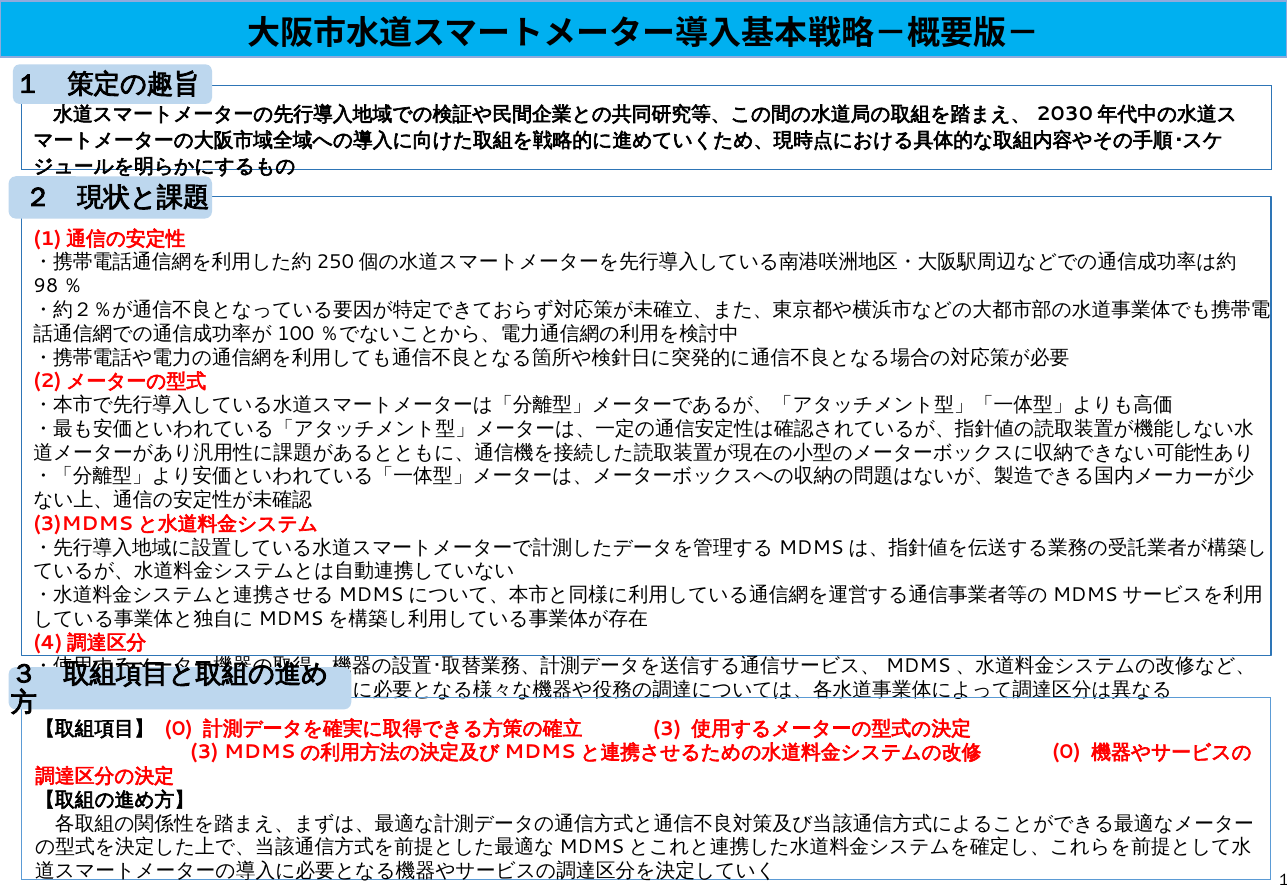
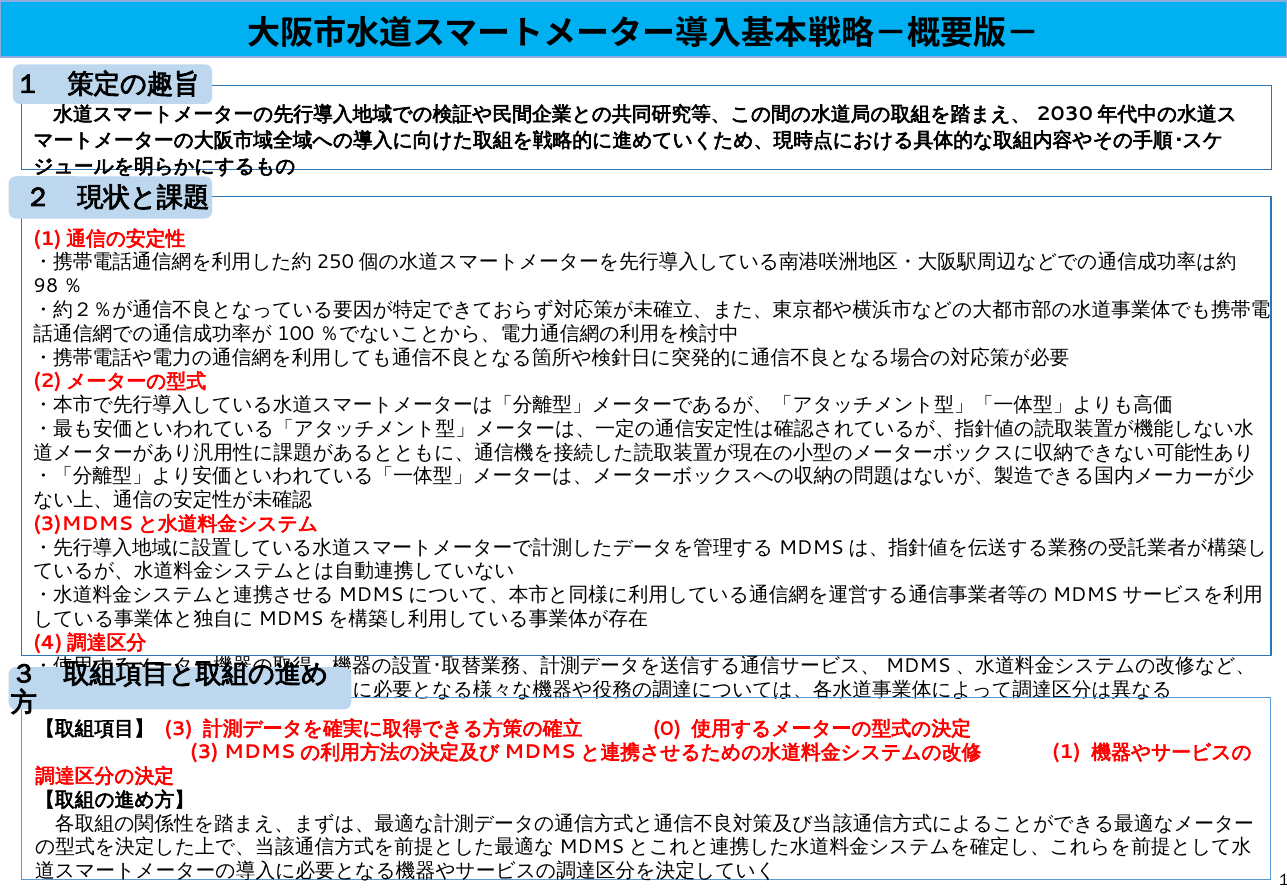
0 at (179, 729): 0 -> 3
3 at (667, 729): 3 -> 0
0 at (1066, 752): 0 -> 1
